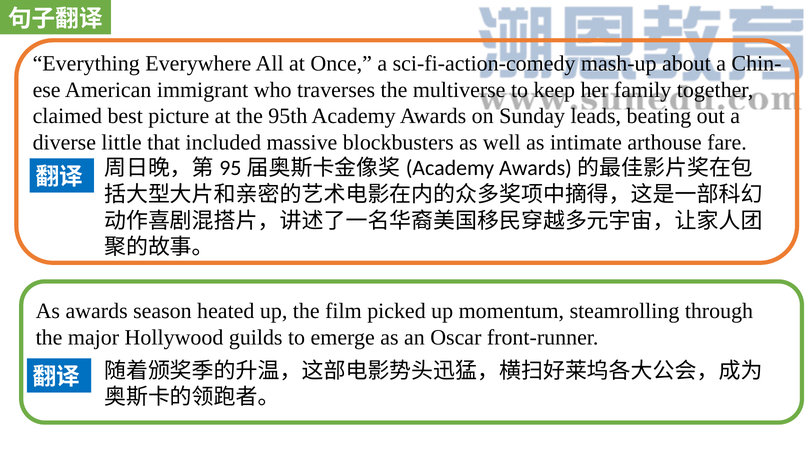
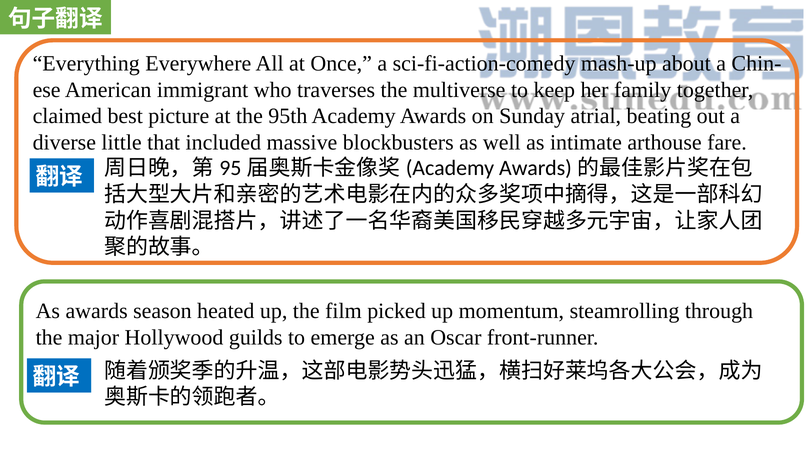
leads: leads -> atrial
